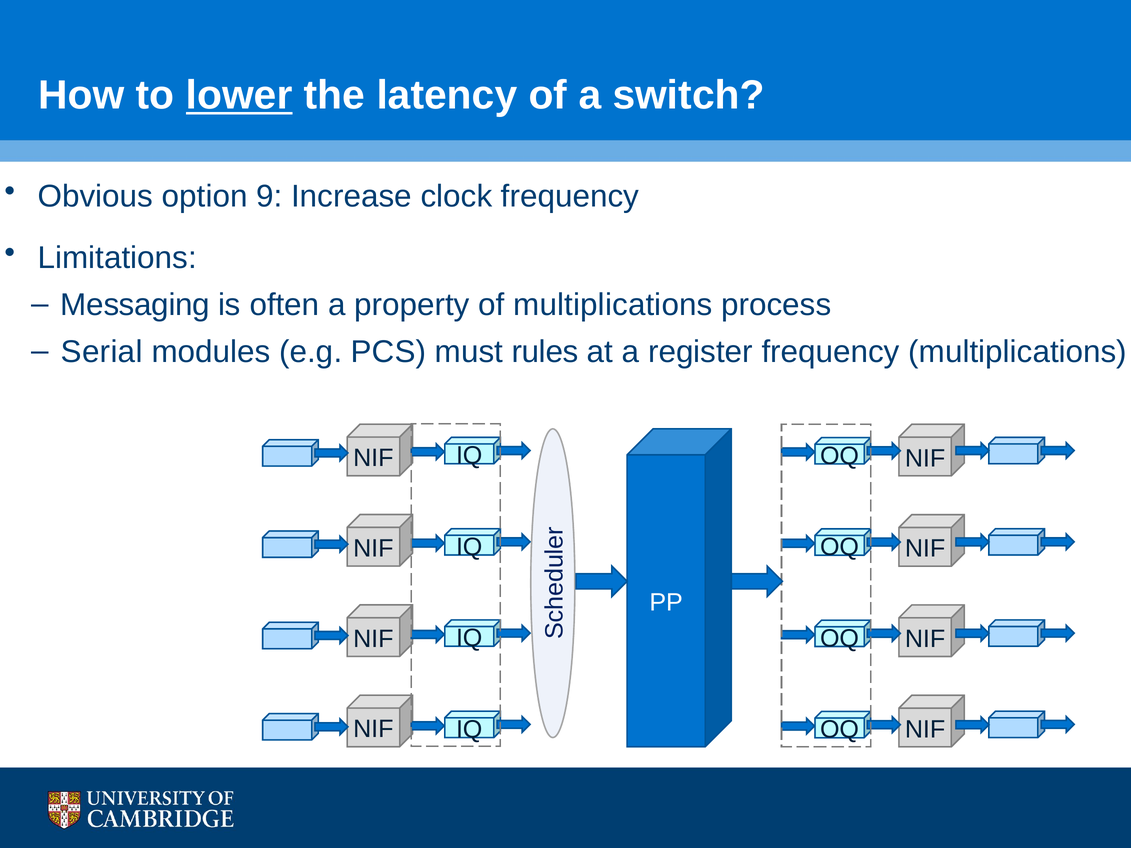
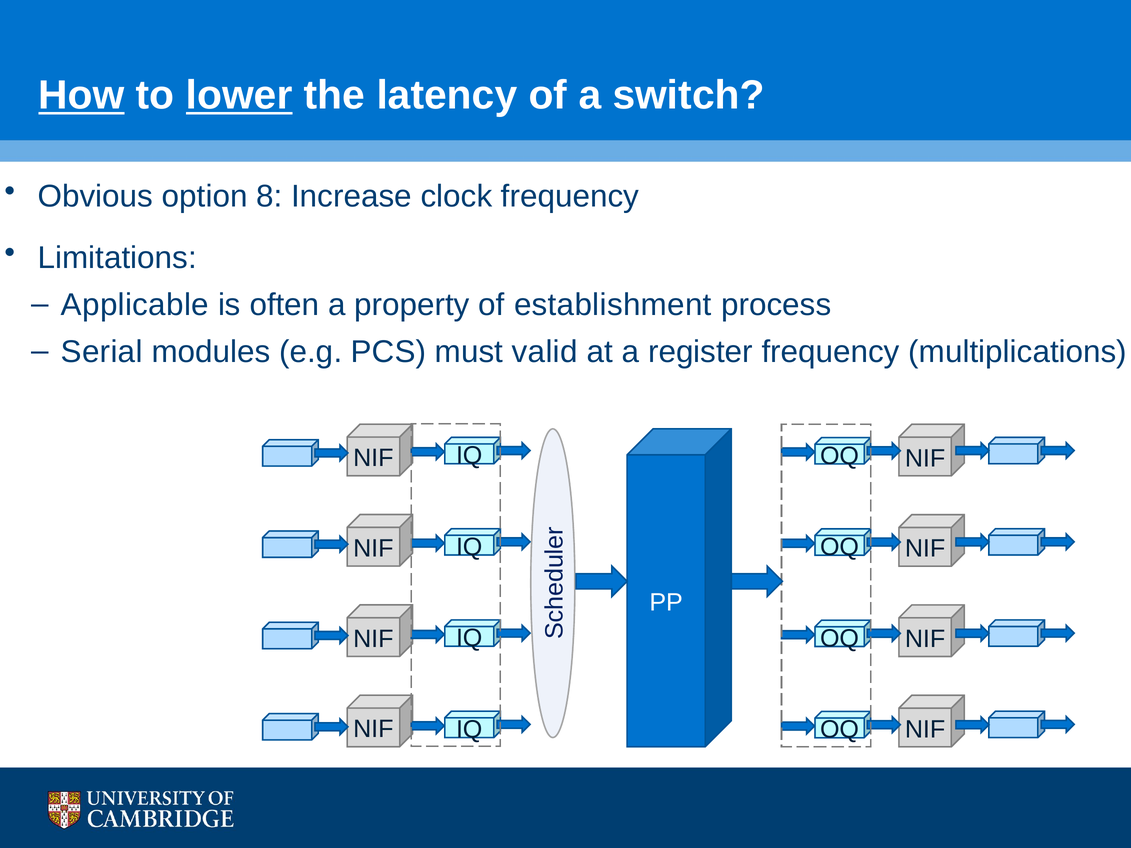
How underline: none -> present
9: 9 -> 8
Messaging: Messaging -> Applicable
of multiplications: multiplications -> establishment
rules: rules -> valid
